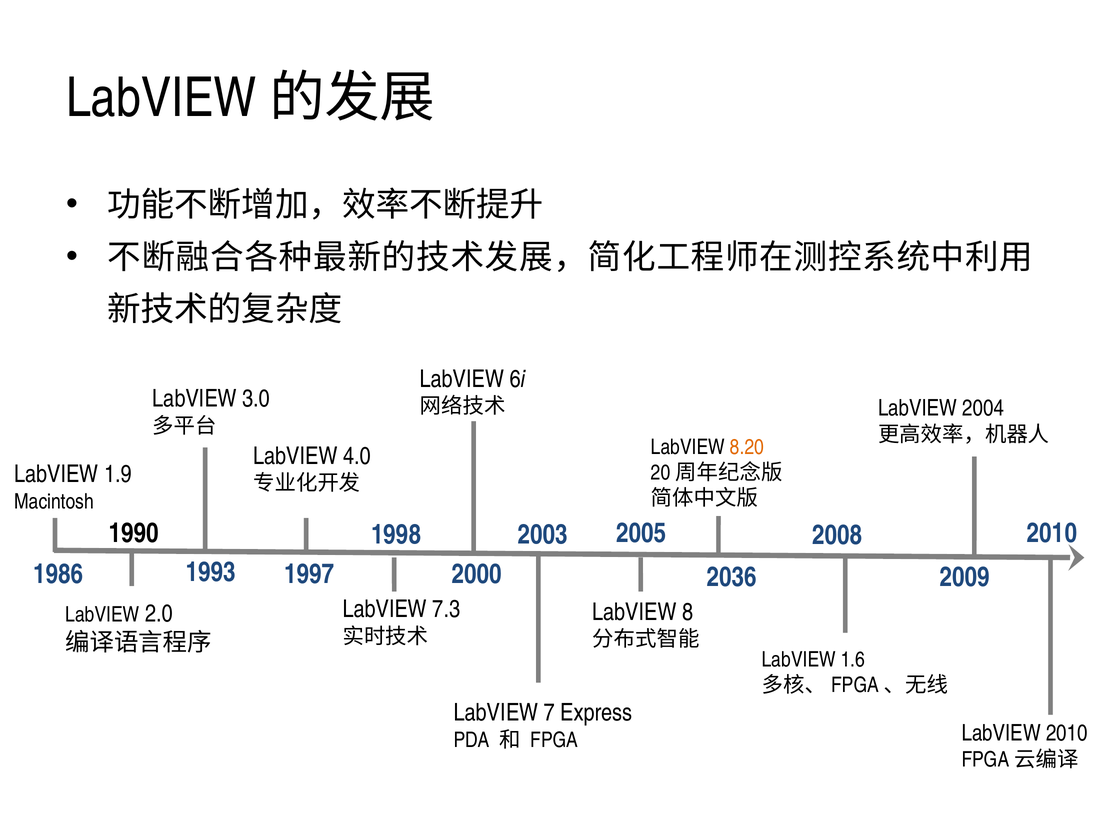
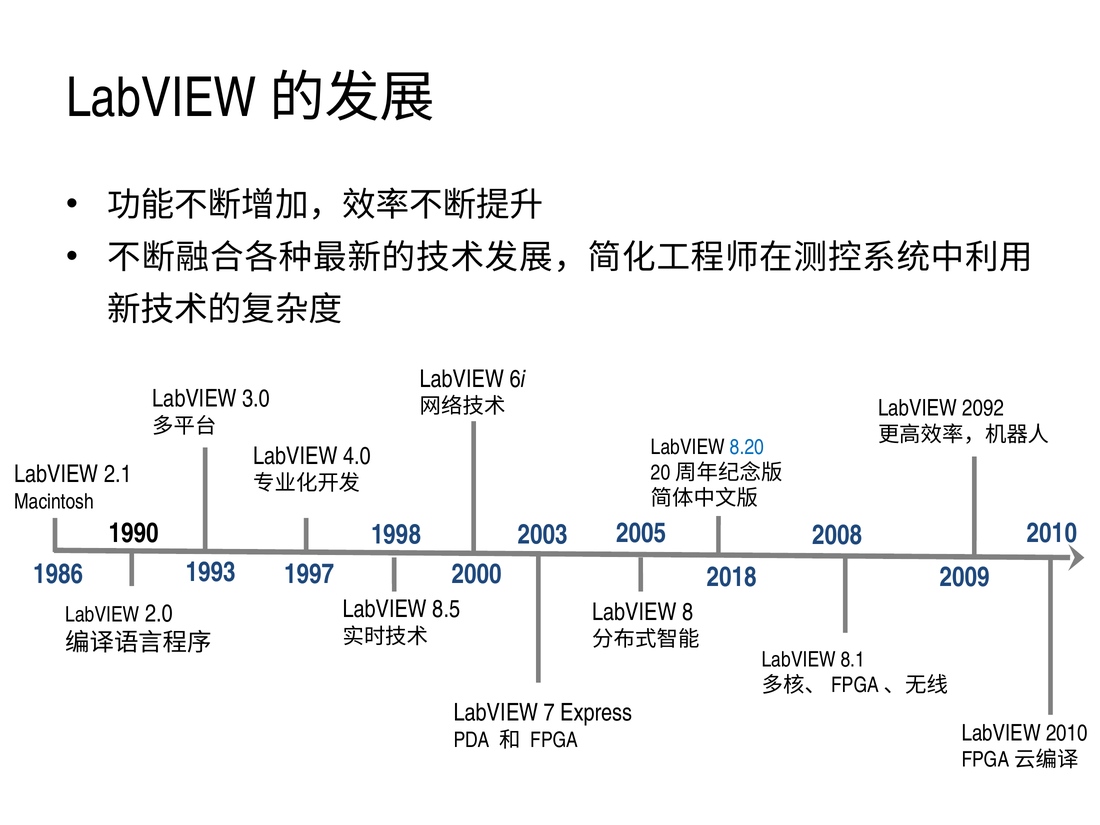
2004: 2004 -> 2092
8.20 colour: orange -> blue
1.9: 1.9 -> 2.1
2036: 2036 -> 2018
7.3: 7.3 -> 8.5
1.6: 1.6 -> 8.1
